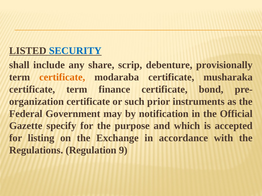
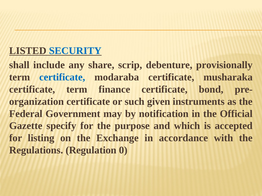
certificate at (62, 77) colour: orange -> blue
prior: prior -> given
9: 9 -> 0
